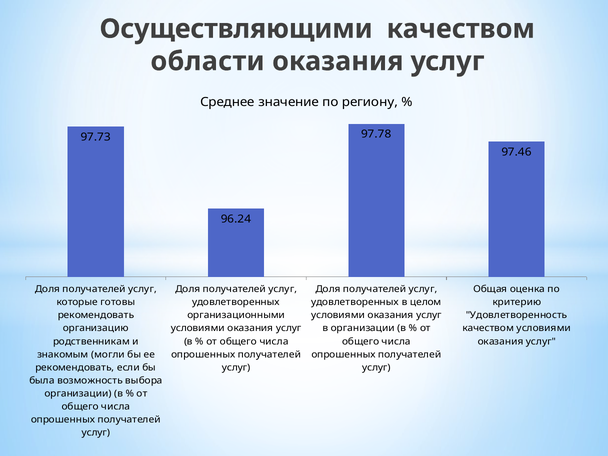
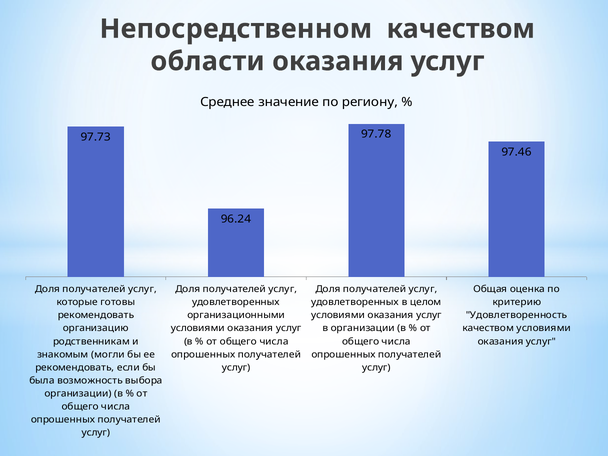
Осуществляющими: Осуществляющими -> Непосредственном
